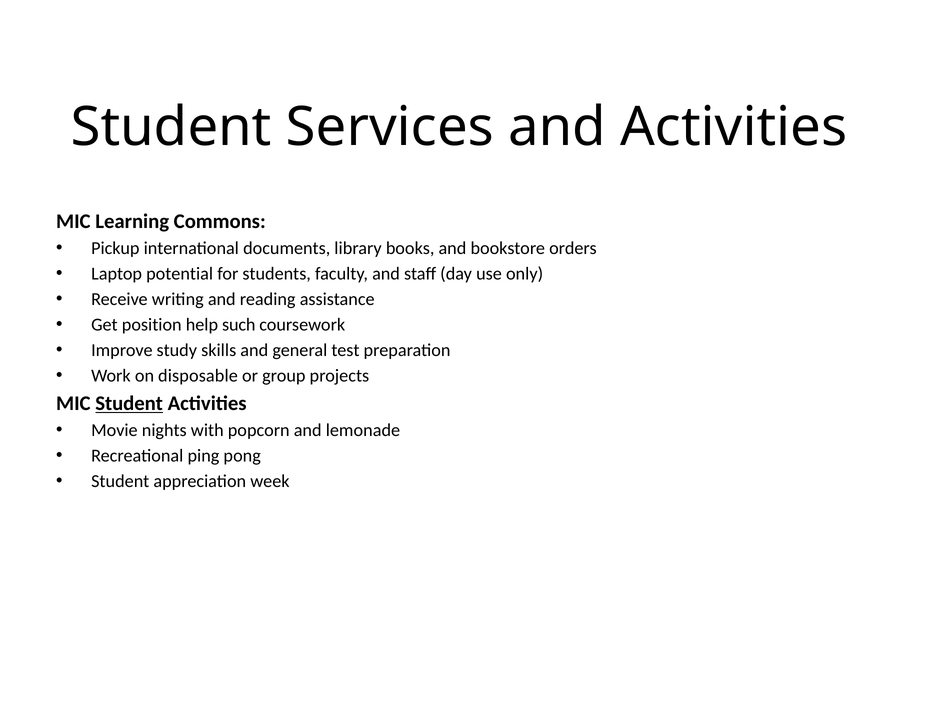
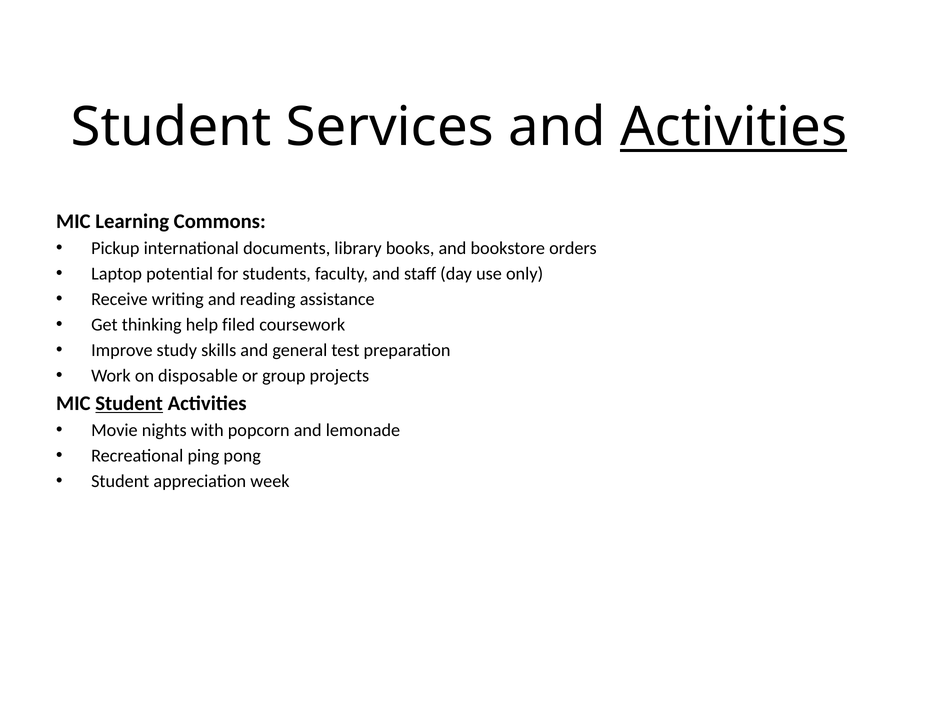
Activities at (734, 127) underline: none -> present
position: position -> thinking
such: such -> filed
